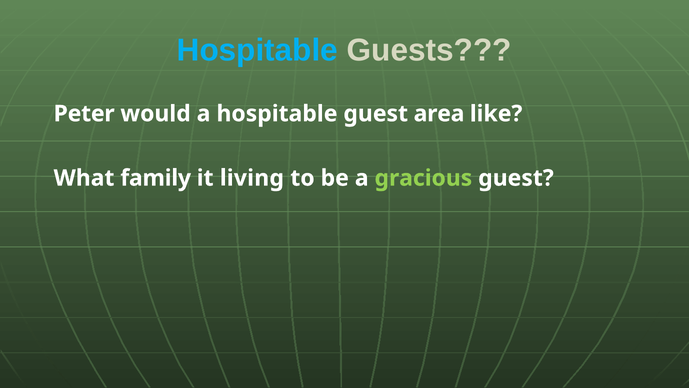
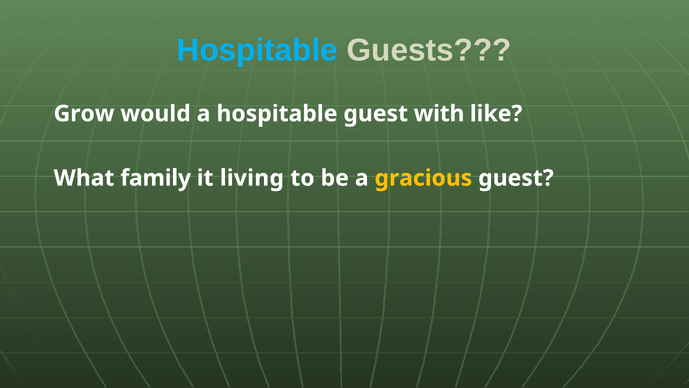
Peter: Peter -> Grow
area: area -> with
gracious colour: light green -> yellow
